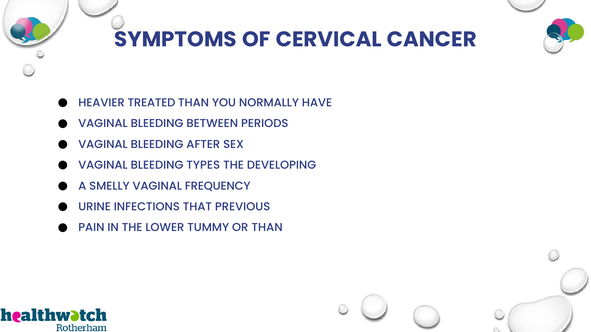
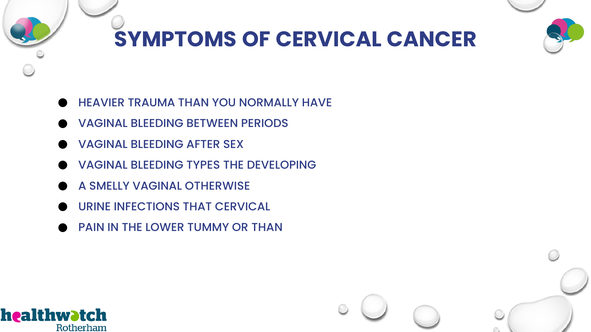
TREATED: TREATED -> TRAUMA
FREQUENCY: FREQUENCY -> OTHERWISE
THAT PREVIOUS: PREVIOUS -> CERVICAL
